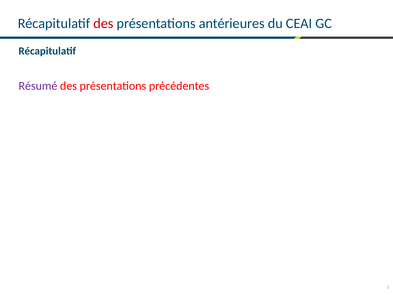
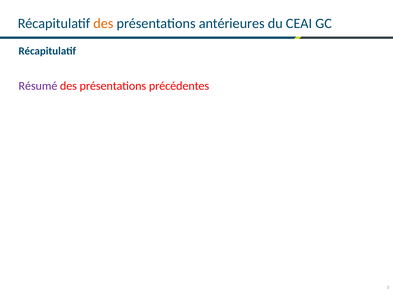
des at (103, 23) colour: red -> orange
